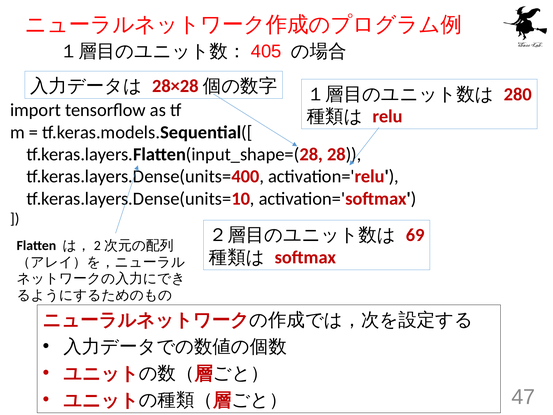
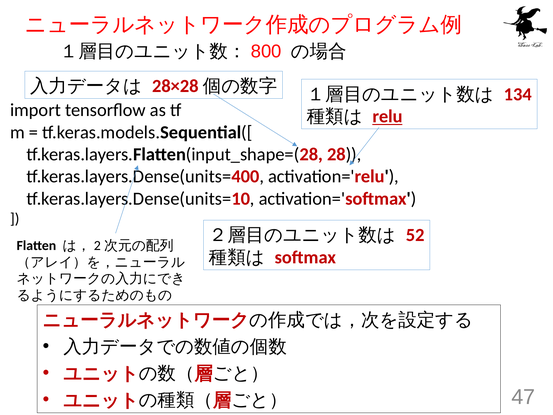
405: 405 -> 800
280: 280 -> 134
relu underline: none -> present
69: 69 -> 52
